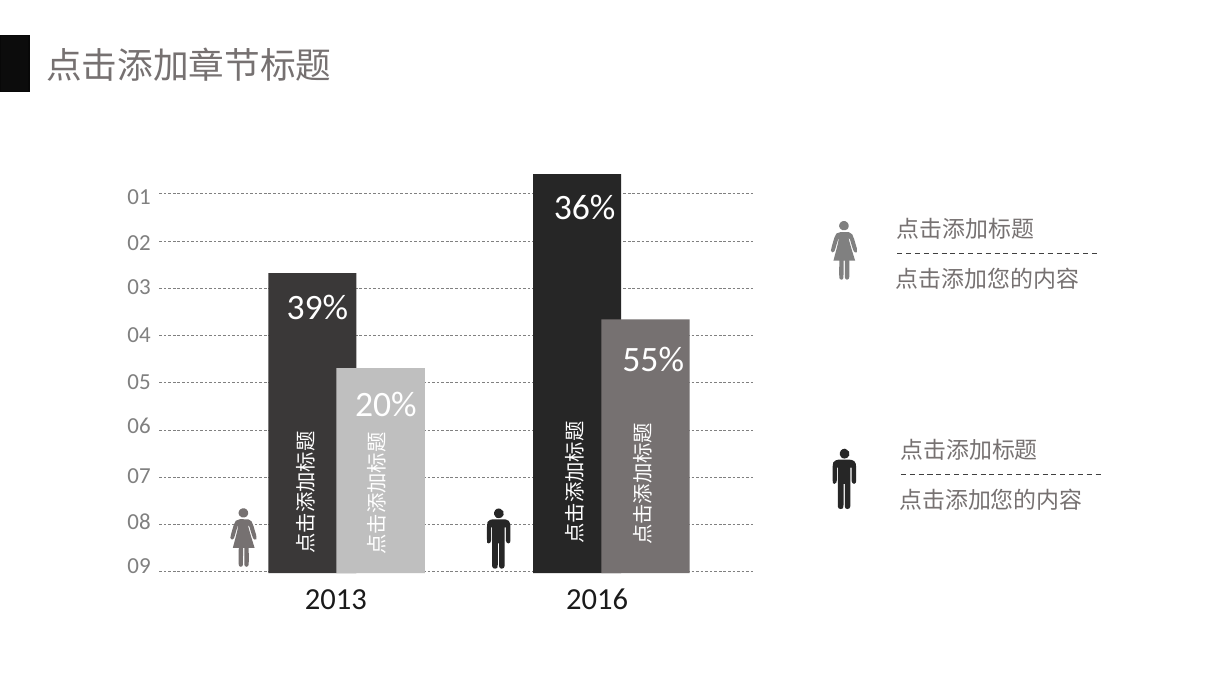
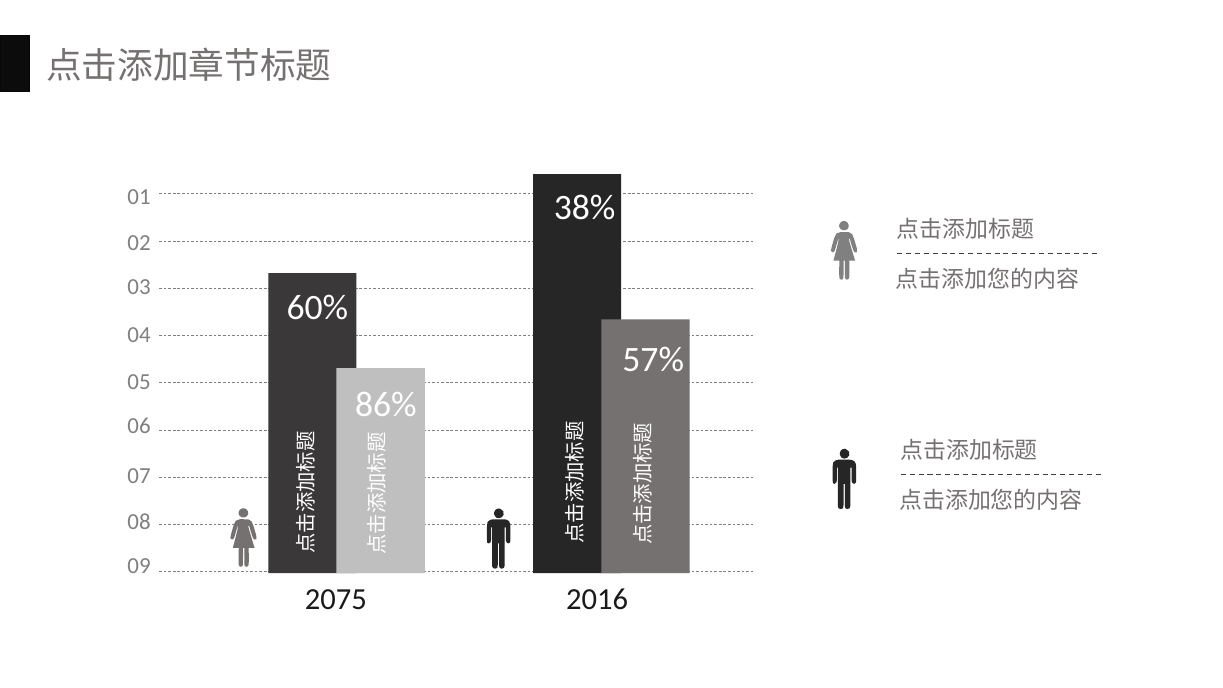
36%: 36% -> 38%
39%: 39% -> 60%
55%: 55% -> 57%
20%: 20% -> 86%
2013: 2013 -> 2075
